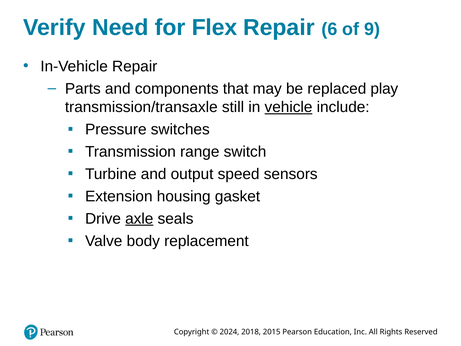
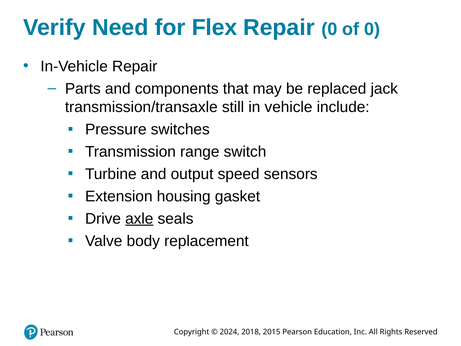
Repair 6: 6 -> 0
of 9: 9 -> 0
play: play -> jack
vehicle underline: present -> none
